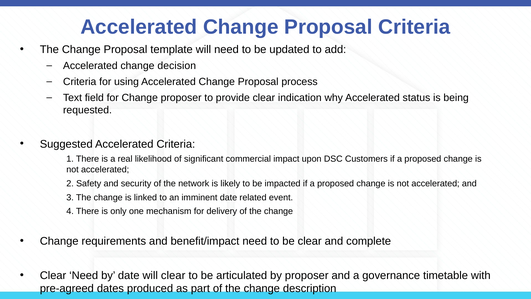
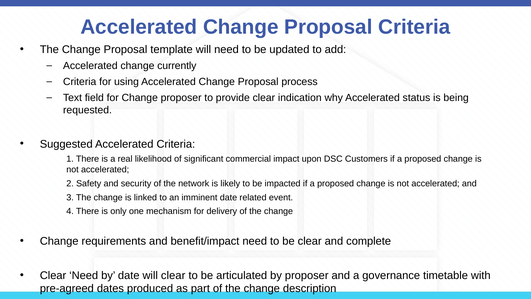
decision: decision -> currently
